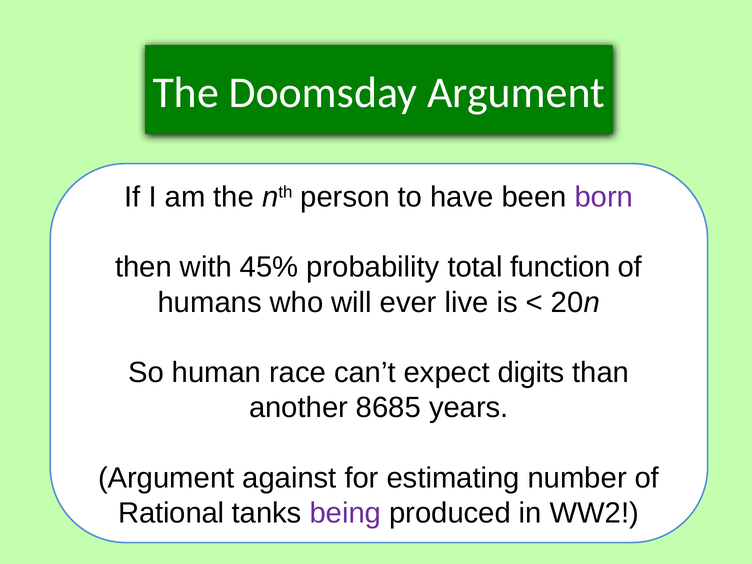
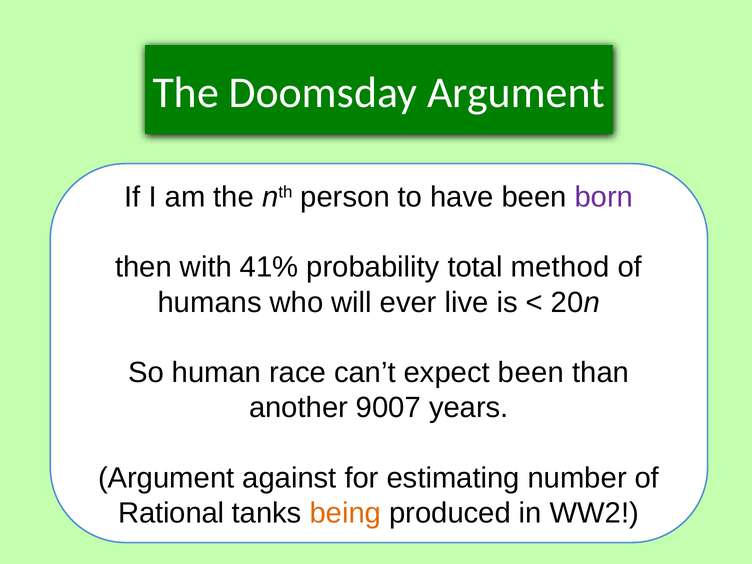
45%: 45% -> 41%
function: function -> method
expect digits: digits -> been
8685: 8685 -> 9007
being colour: purple -> orange
